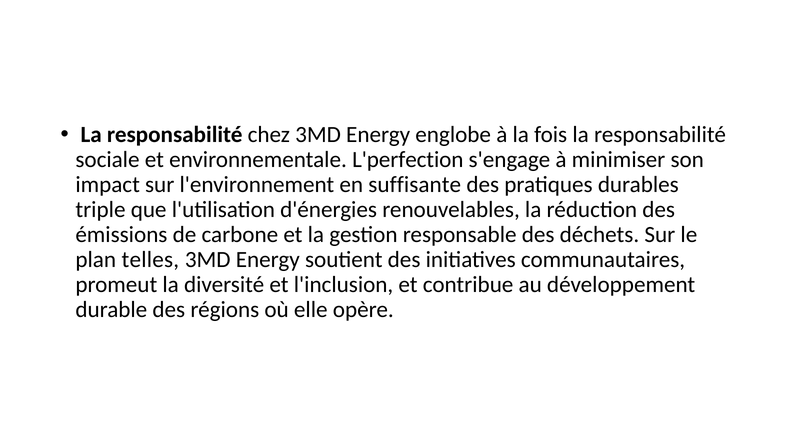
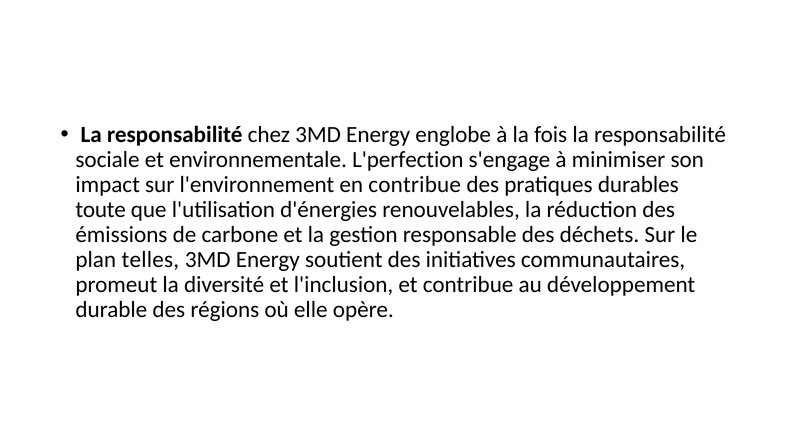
en suffisante: suffisante -> contribue
triple: triple -> toute
